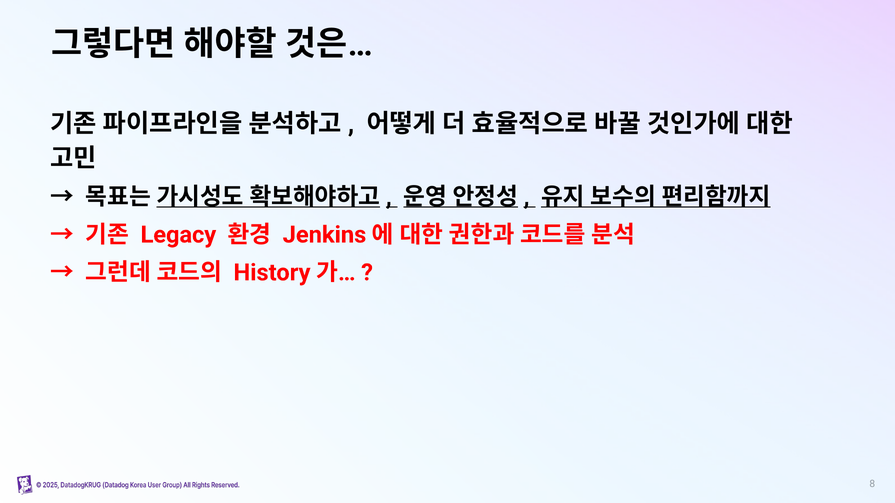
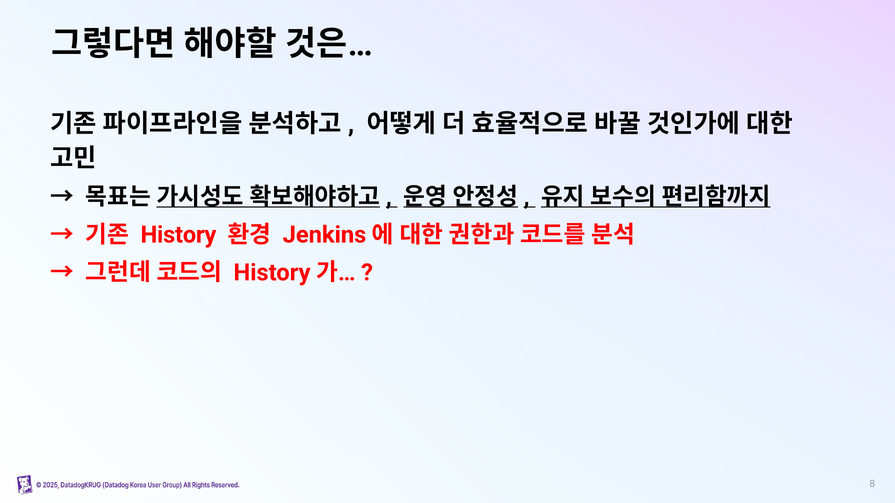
Legacy at (178, 235): Legacy -> History
